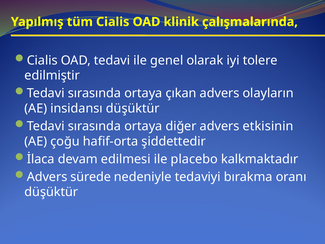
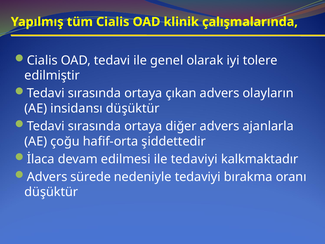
etkisinin: etkisinin -> ajanlarla
ile placebo: placebo -> tedaviyi
